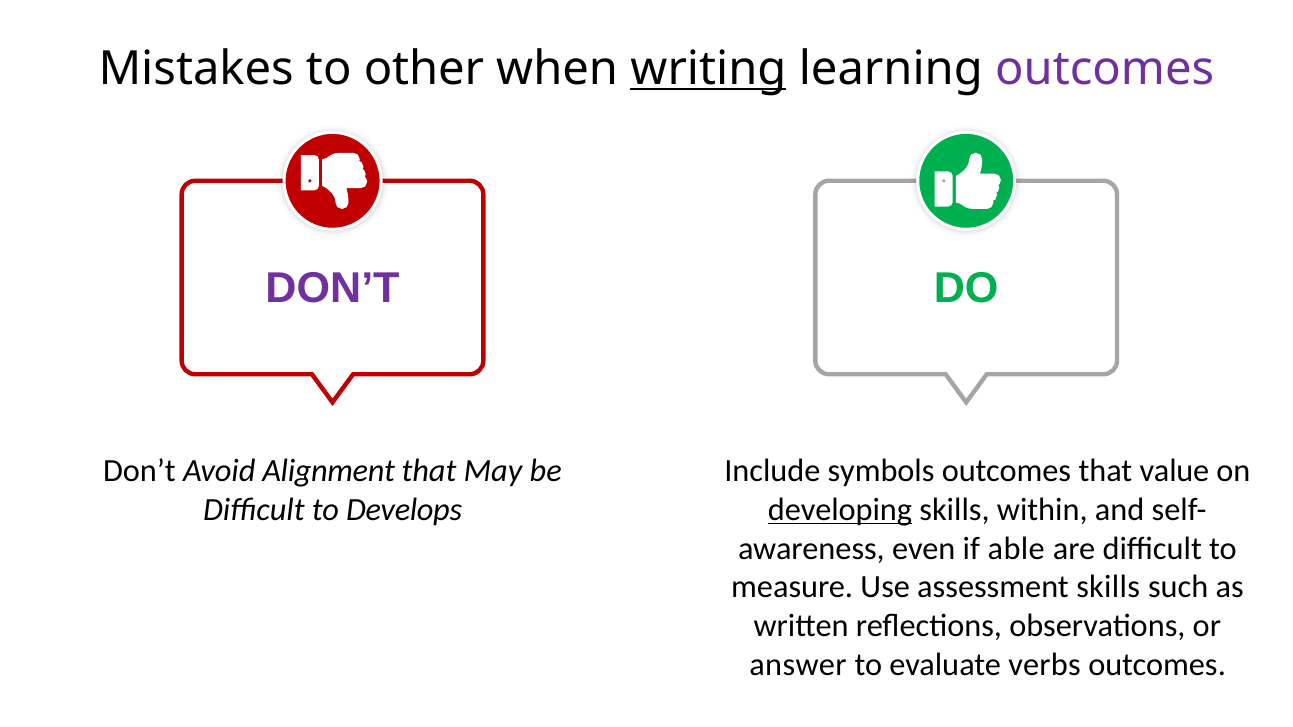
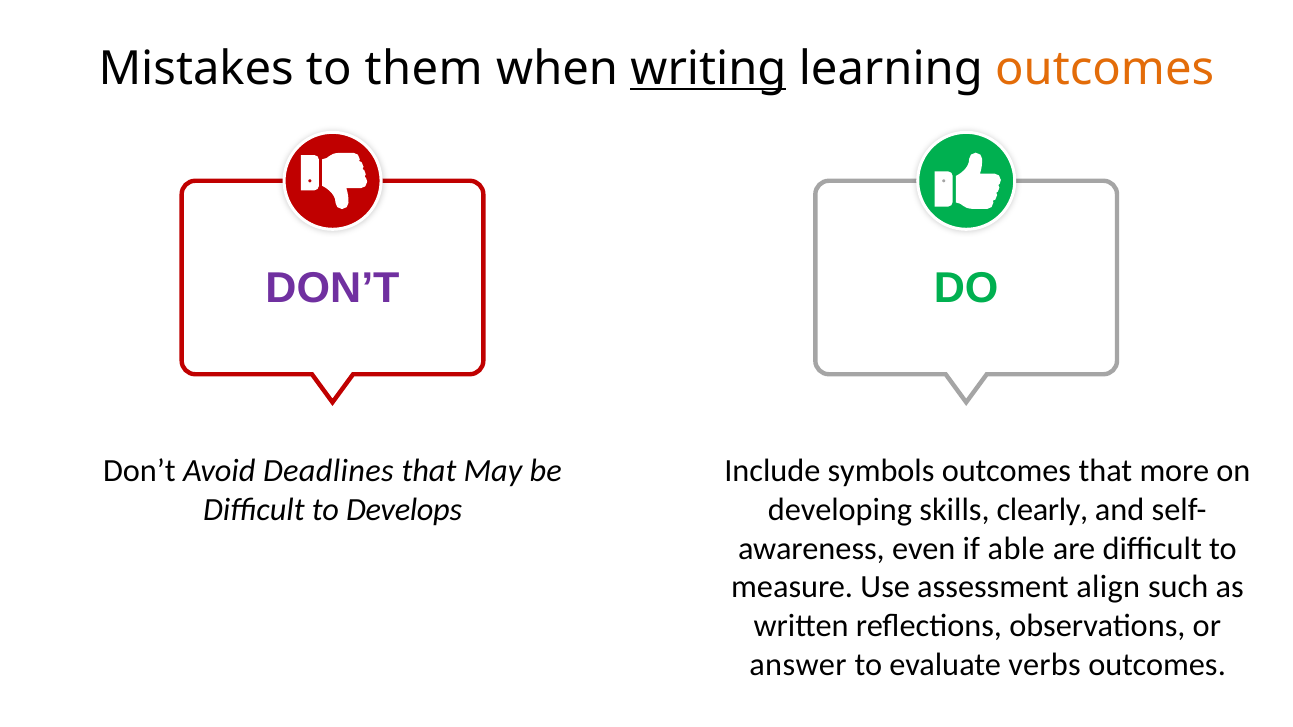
other: other -> them
outcomes at (1105, 69) colour: purple -> orange
Alignment: Alignment -> Deadlines
value: value -> more
developing underline: present -> none
within: within -> clearly
assessment skills: skills -> align
